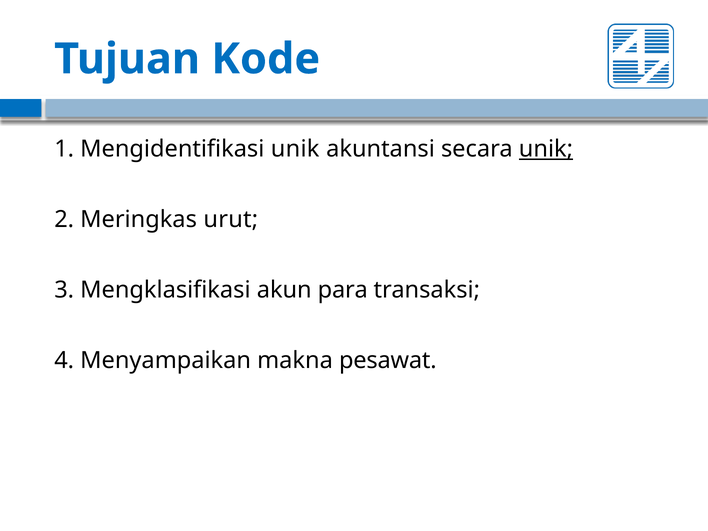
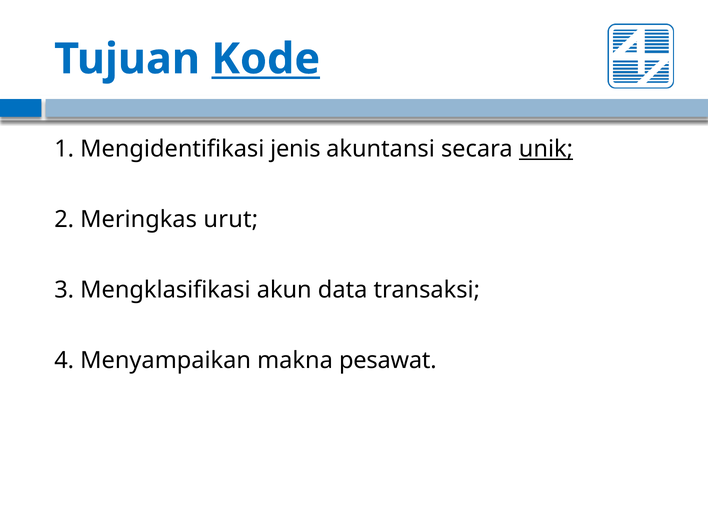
Kode underline: none -> present
Mengidentifikasi unik: unik -> jenis
para: para -> data
